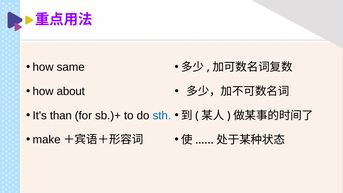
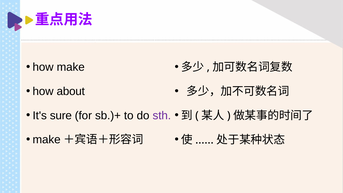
how same: same -> make
than: than -> sure
sth colour: blue -> purple
